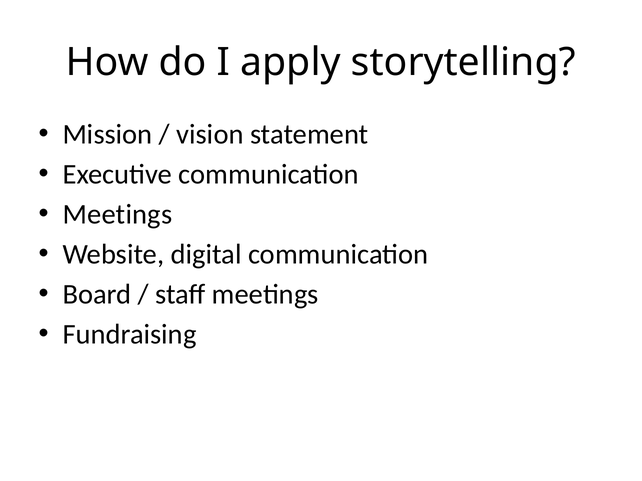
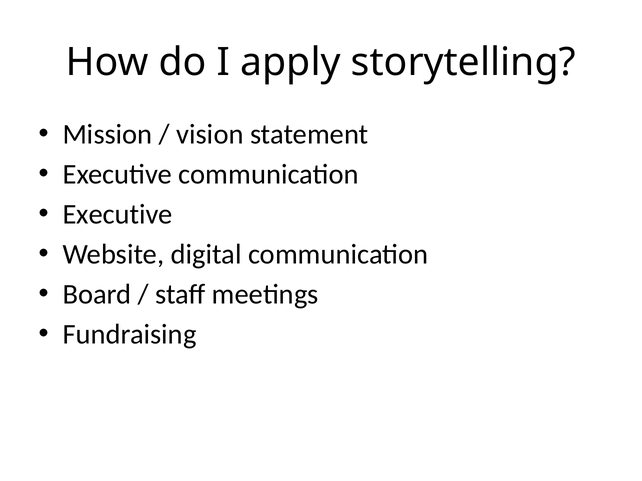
Meetings at (117, 215): Meetings -> Executive
